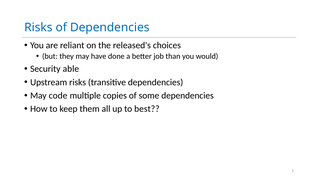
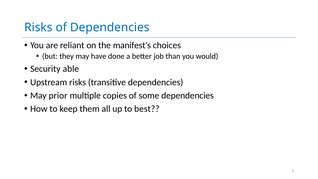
released's: released's -> manifest's
code: code -> prior
